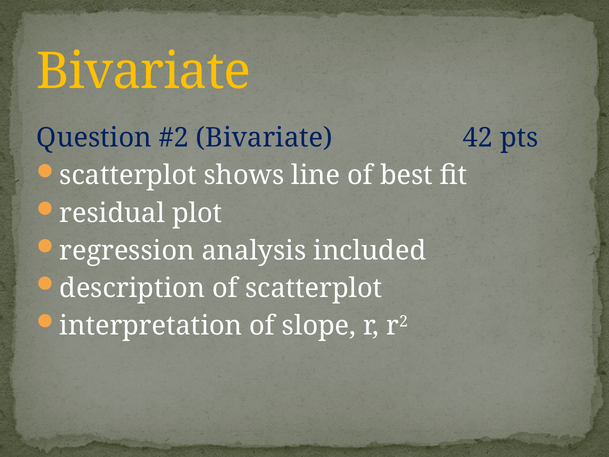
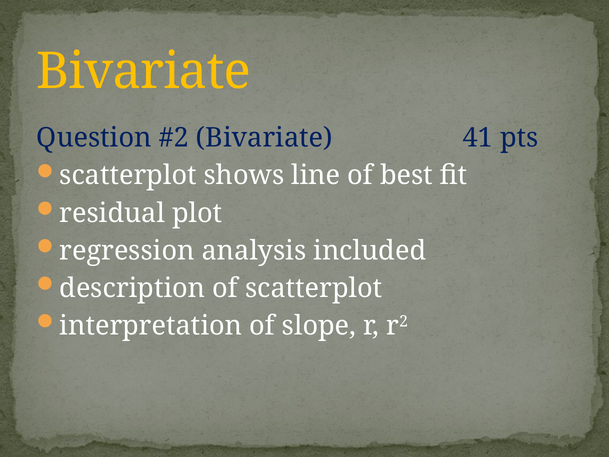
42: 42 -> 41
